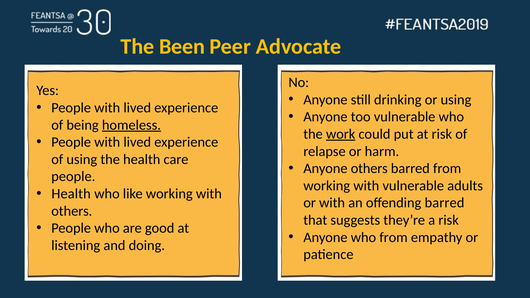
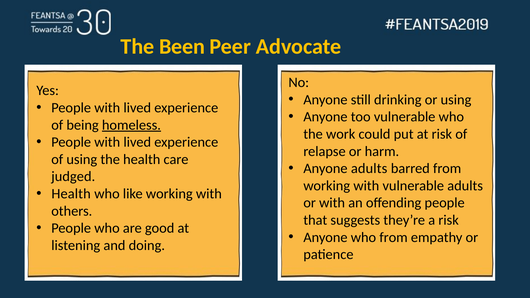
work underline: present -> none
Anyone others: others -> adults
people at (73, 177): people -> judged
offending barred: barred -> people
